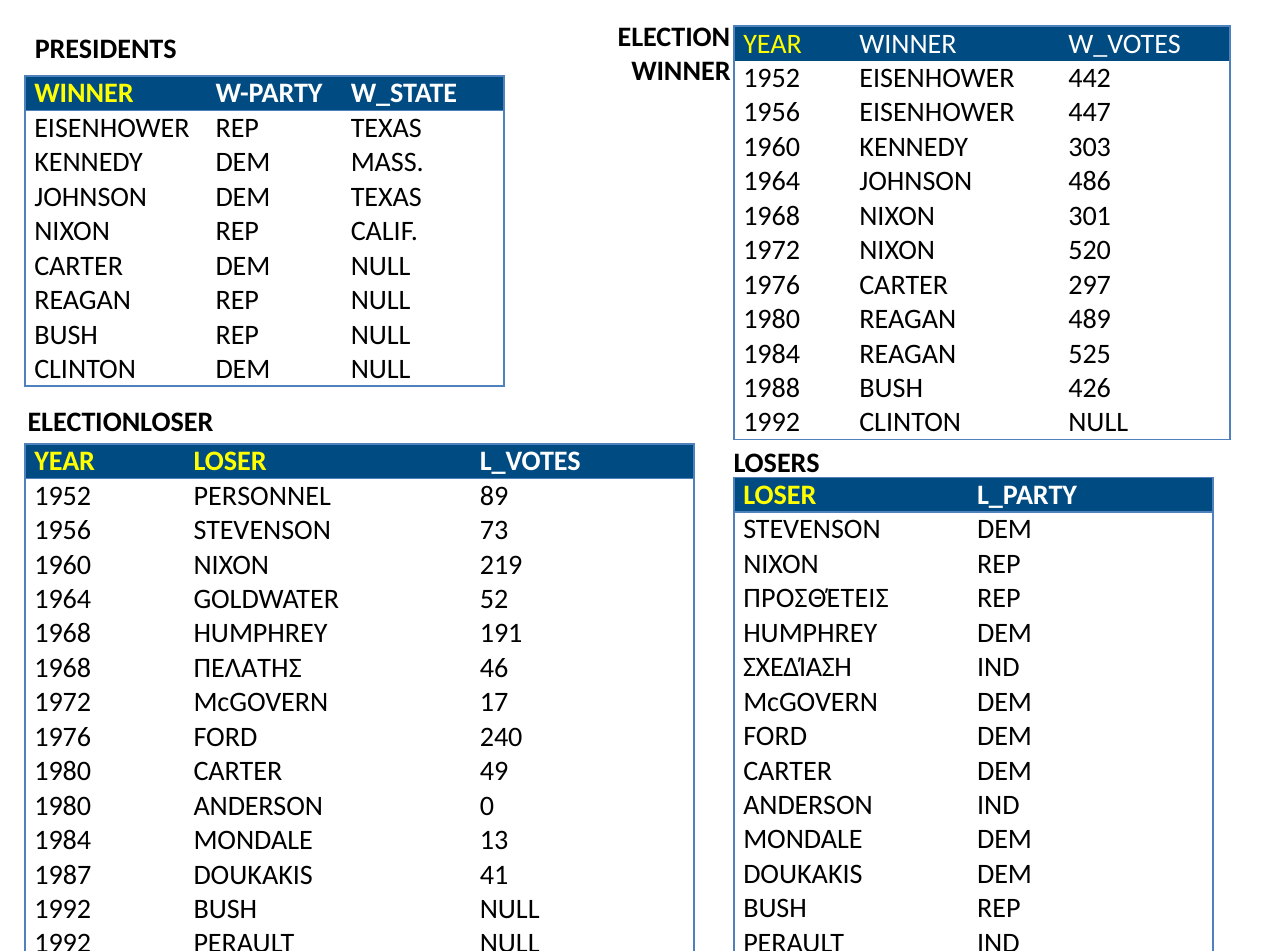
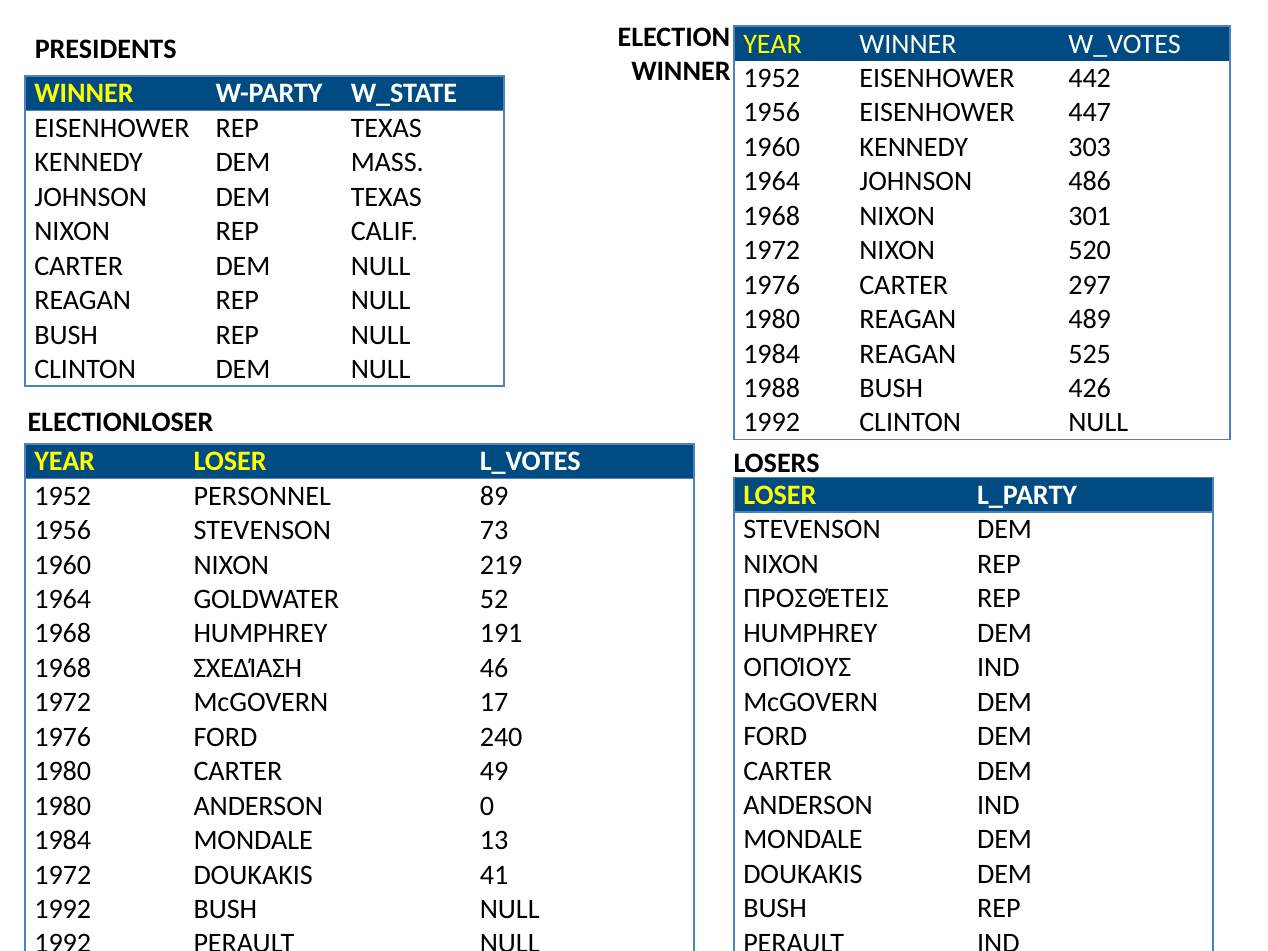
ΣΧΕΔΊΑΣΗ: ΣΧΕΔΊΑΣΗ -> ΟΠΟΊΟΥΣ
ΠΕΛΑΤΗΣ: ΠΕΛΑΤΗΣ -> ΣΧΕΔΊΑΣΗ
1987 at (63, 875): 1987 -> 1972
